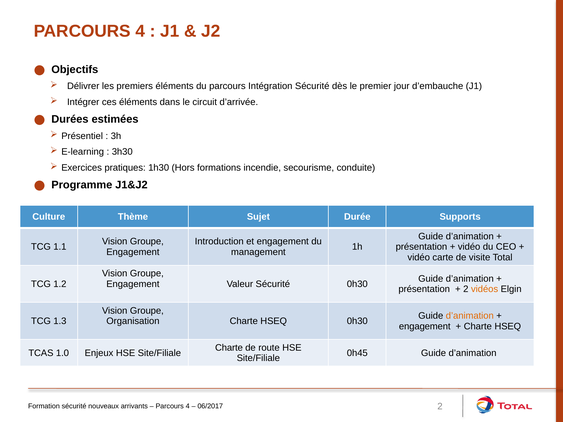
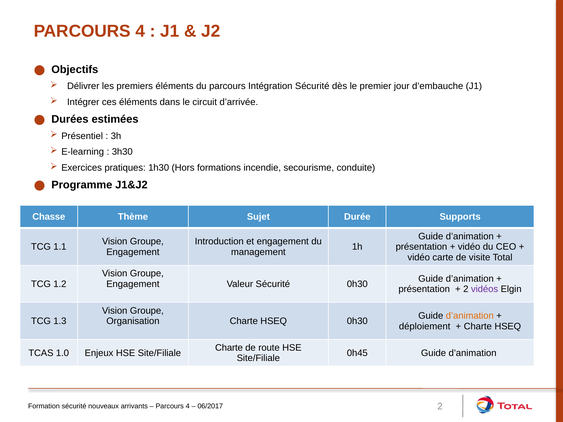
Culture: Culture -> Chasse
vidéos colour: orange -> purple
engagement at (425, 327): engagement -> déploiement
